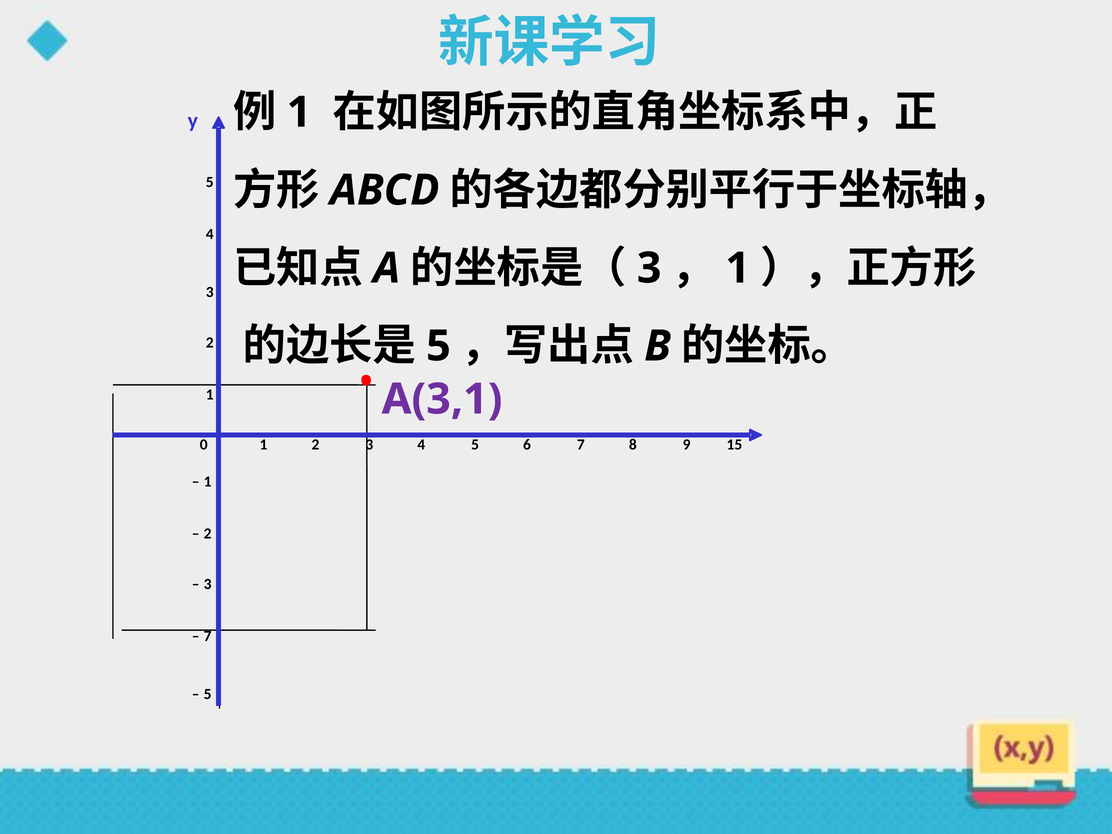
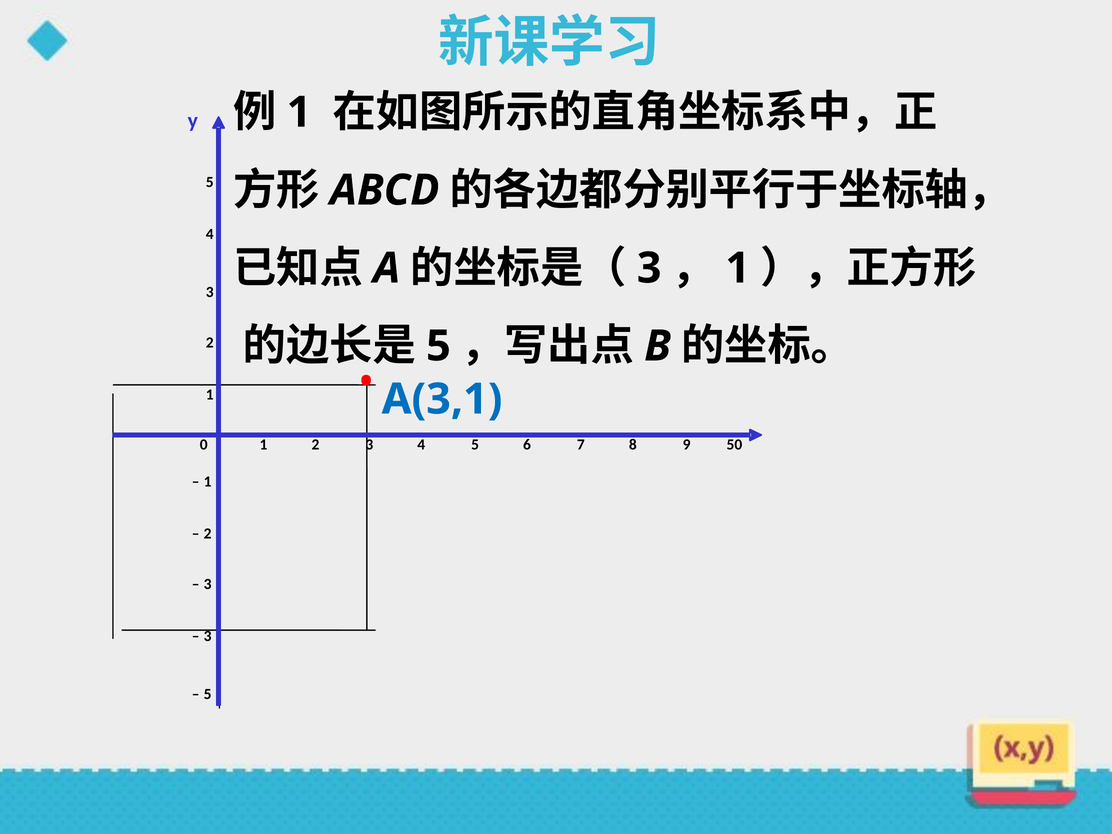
A(3,1 colour: purple -> blue
15: 15 -> 50
7 at (208, 636): 7 -> 3
